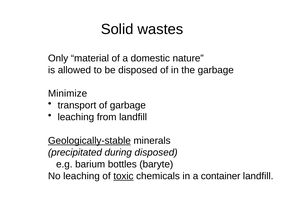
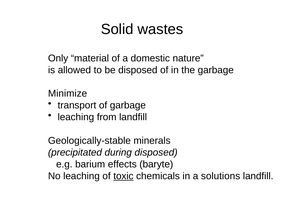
Geologically-stable underline: present -> none
bottles: bottles -> effects
container: container -> solutions
